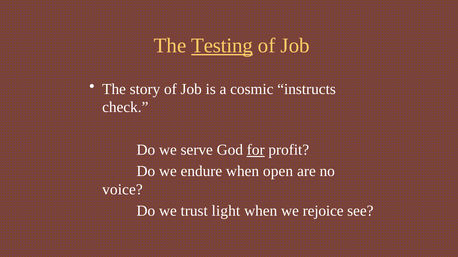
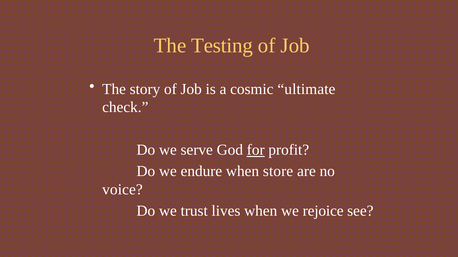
Testing underline: present -> none
instructs: instructs -> ultimate
open: open -> store
light: light -> lives
